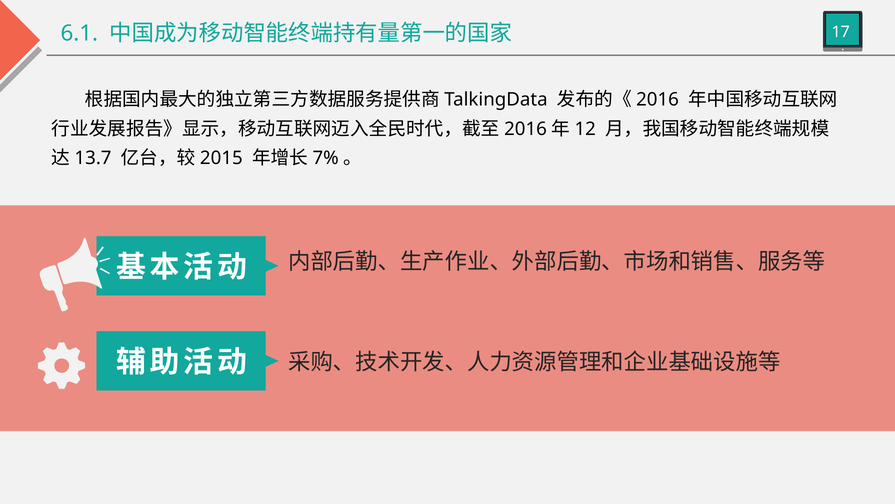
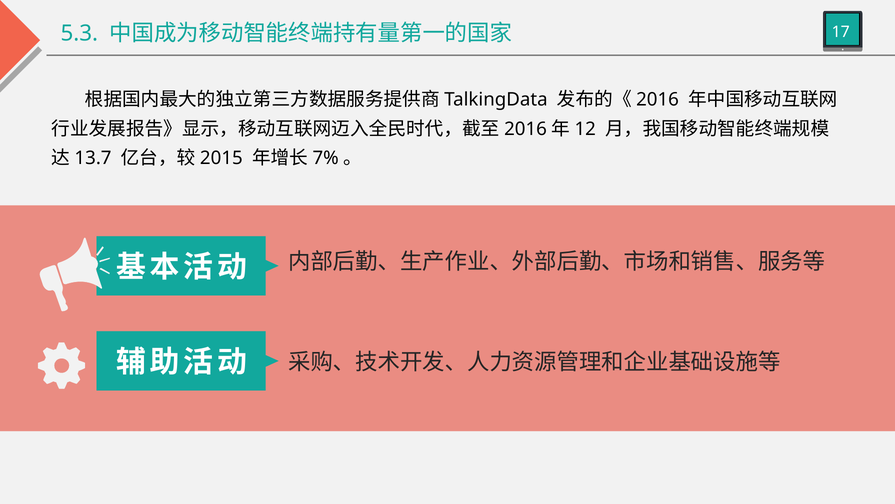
6.1: 6.1 -> 5.3
